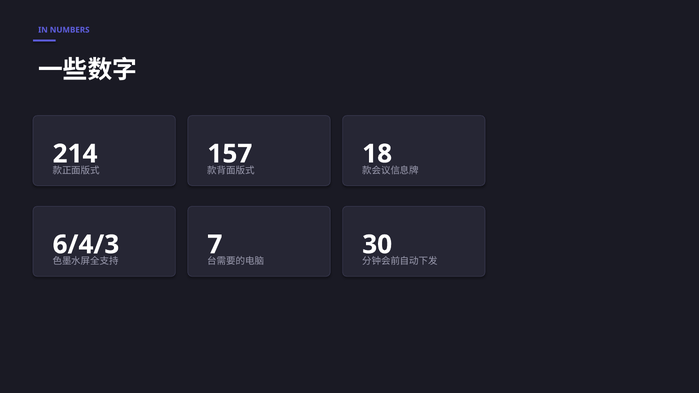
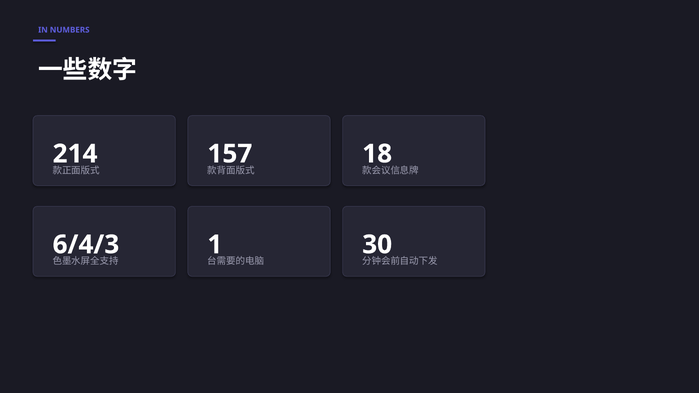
7: 7 -> 1
